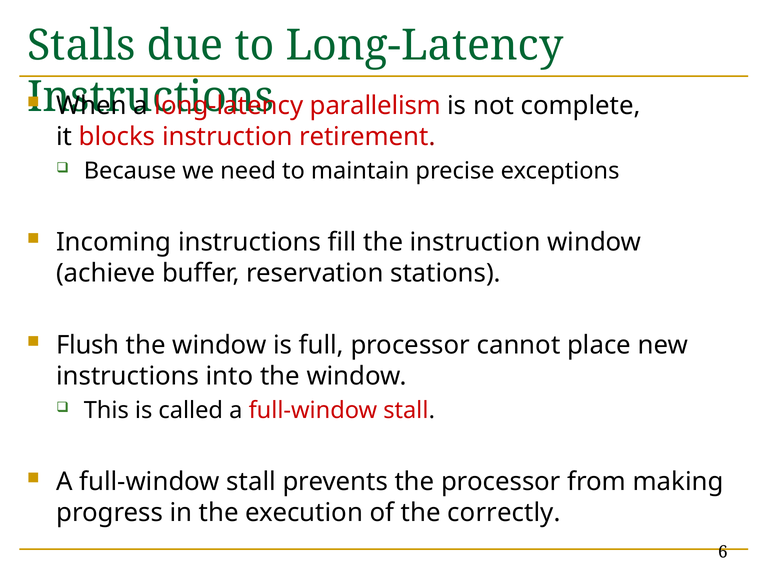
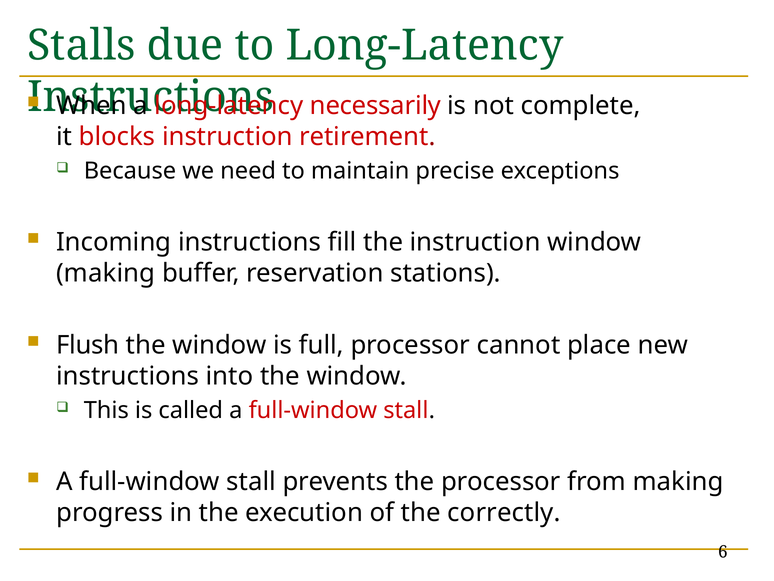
parallelism: parallelism -> necessarily
achieve at (106, 273): achieve -> making
